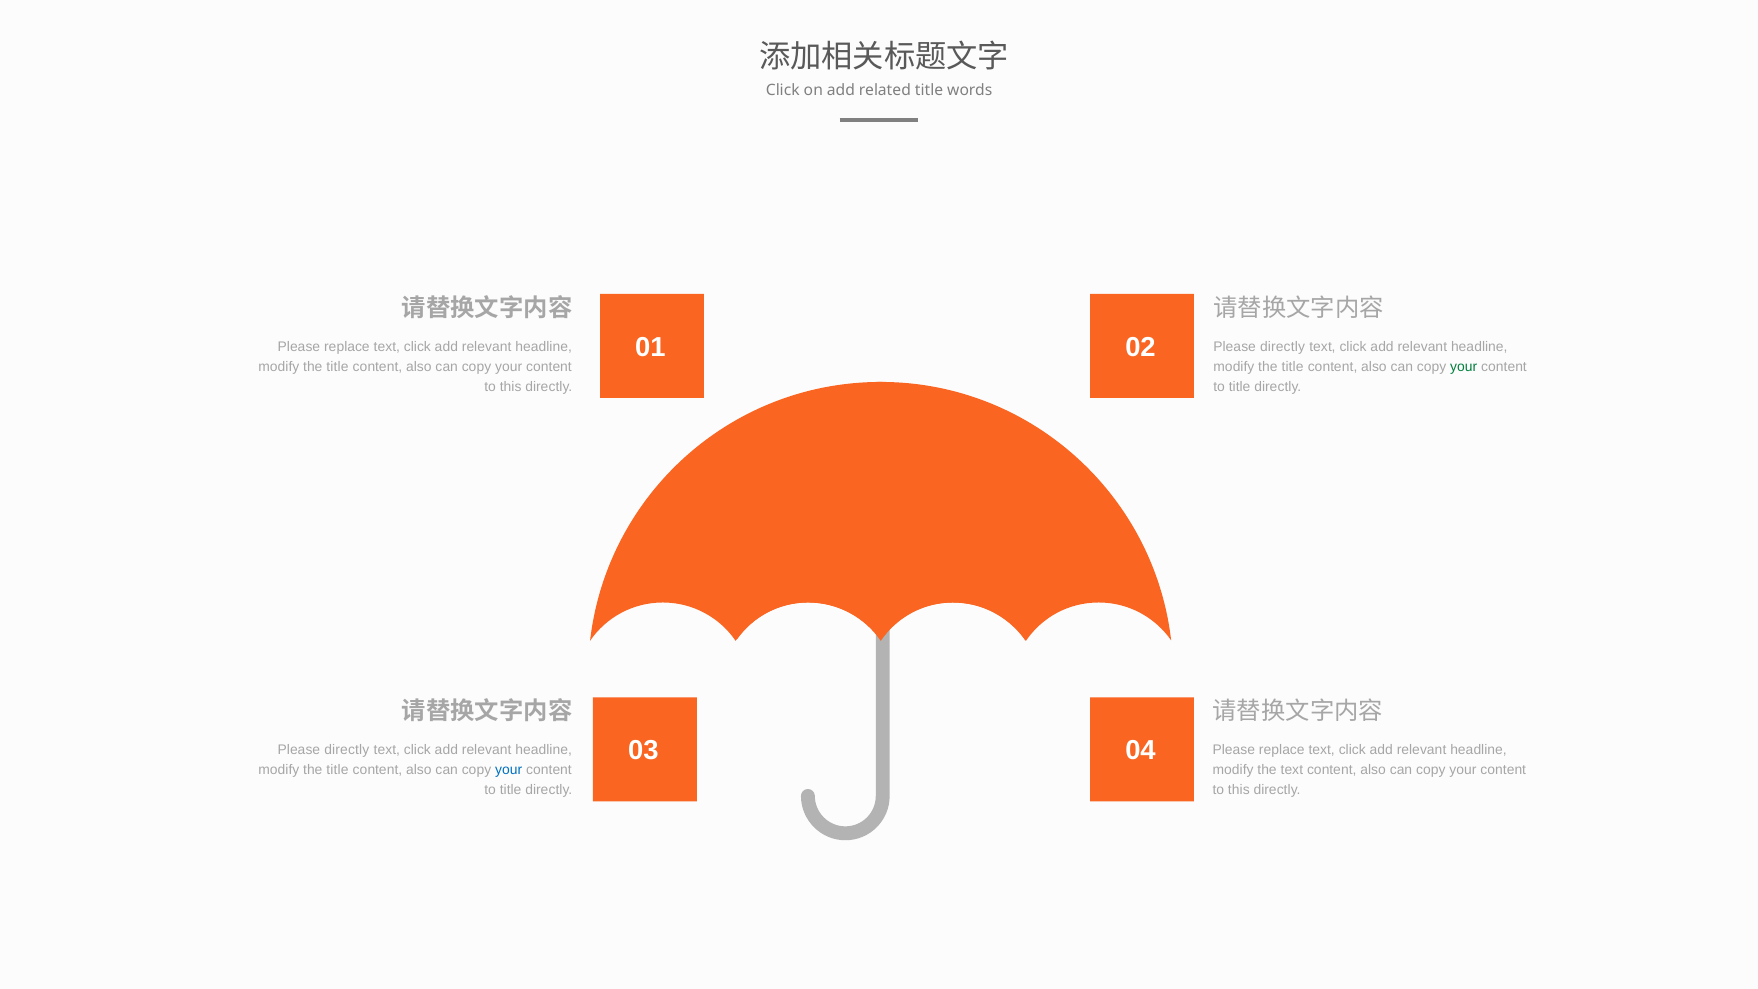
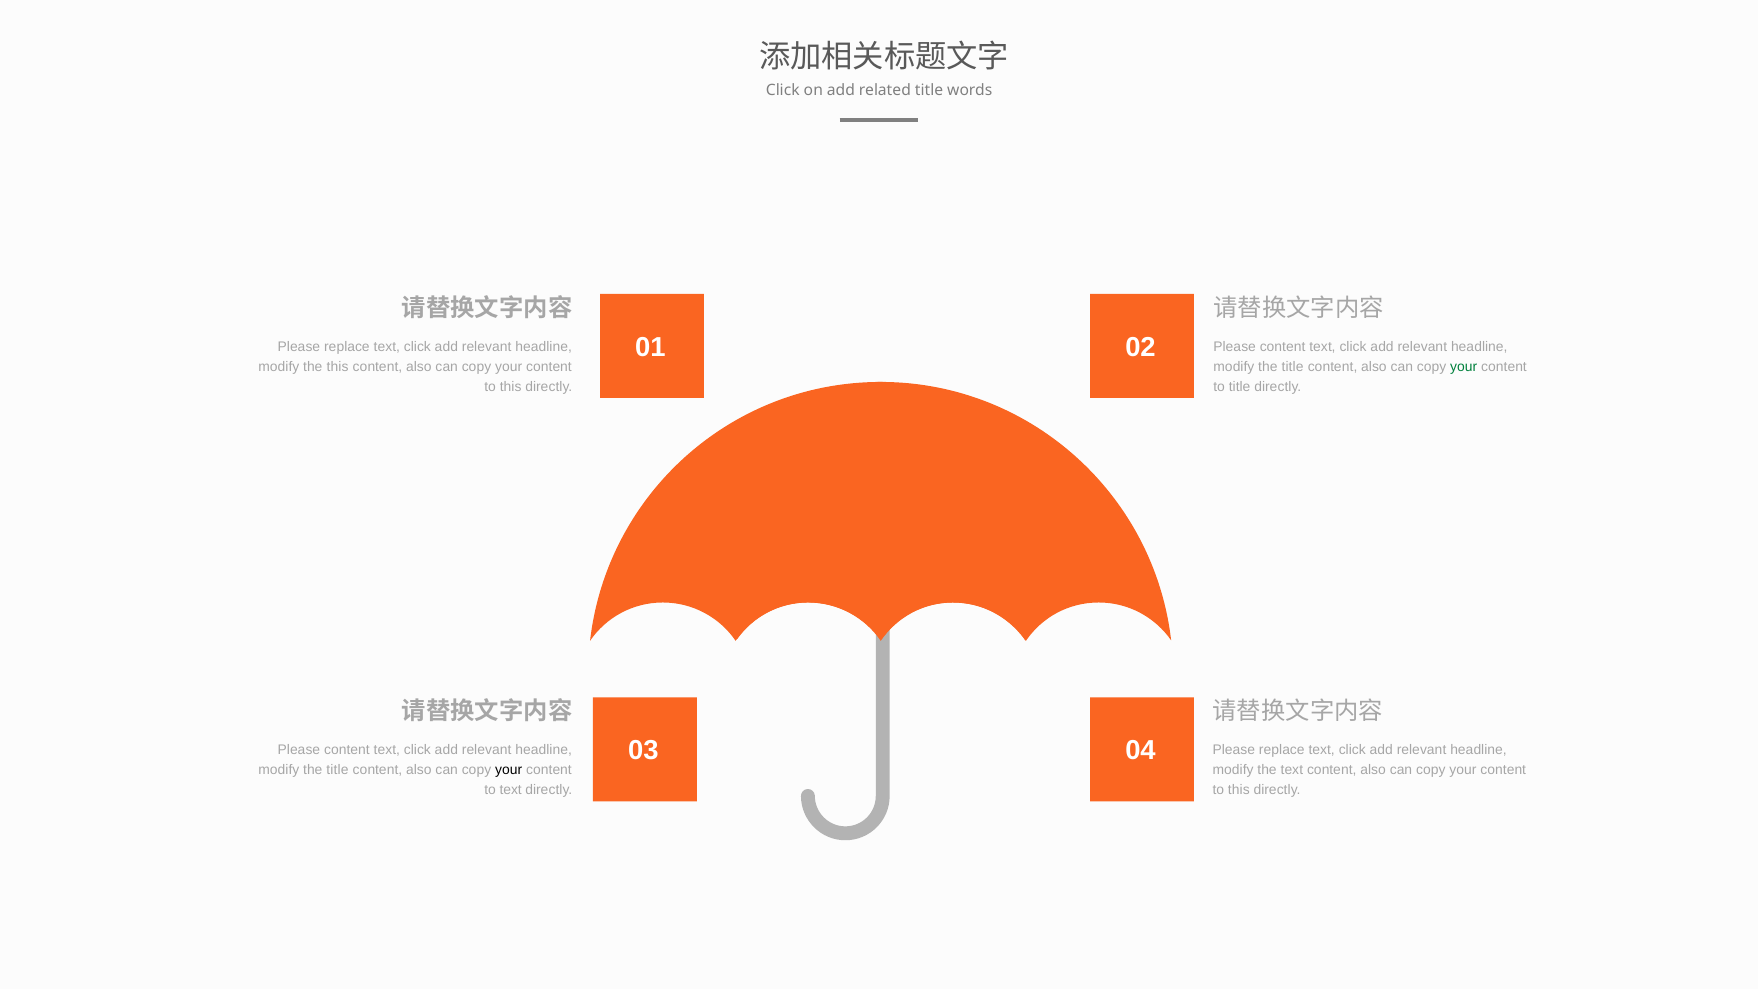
directly at (1283, 347): directly -> content
title at (338, 367): title -> this
directly at (347, 750): directly -> content
your at (509, 770) colour: blue -> black
title at (511, 790): title -> text
